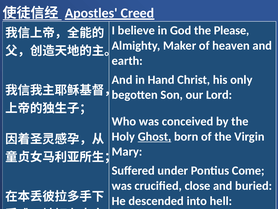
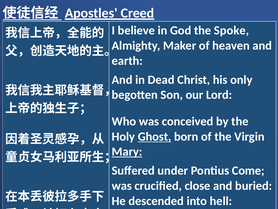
Please: Please -> Spoke
Hand: Hand -> Dead
Mary underline: none -> present
